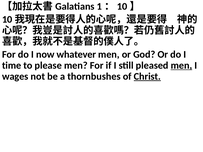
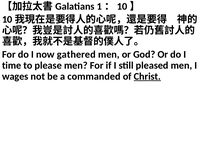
whatever: whatever -> gathered
men at (181, 65) underline: present -> none
thornbushes: thornbushes -> commanded
